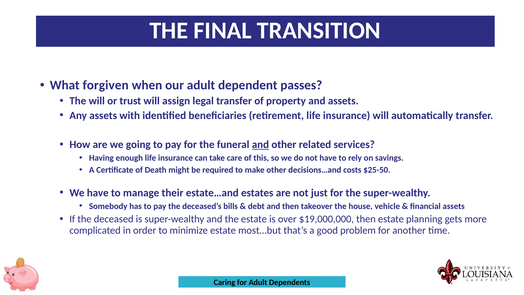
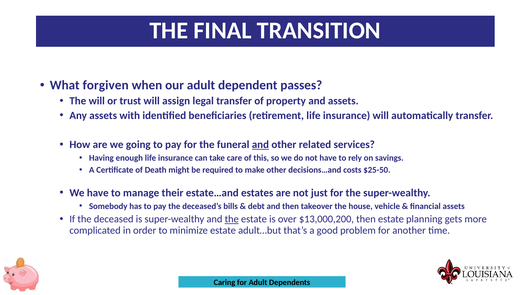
the at (232, 219) underline: none -> present
$19,000,000: $19,000,000 -> $13,000,200
most…but: most…but -> adult…but
